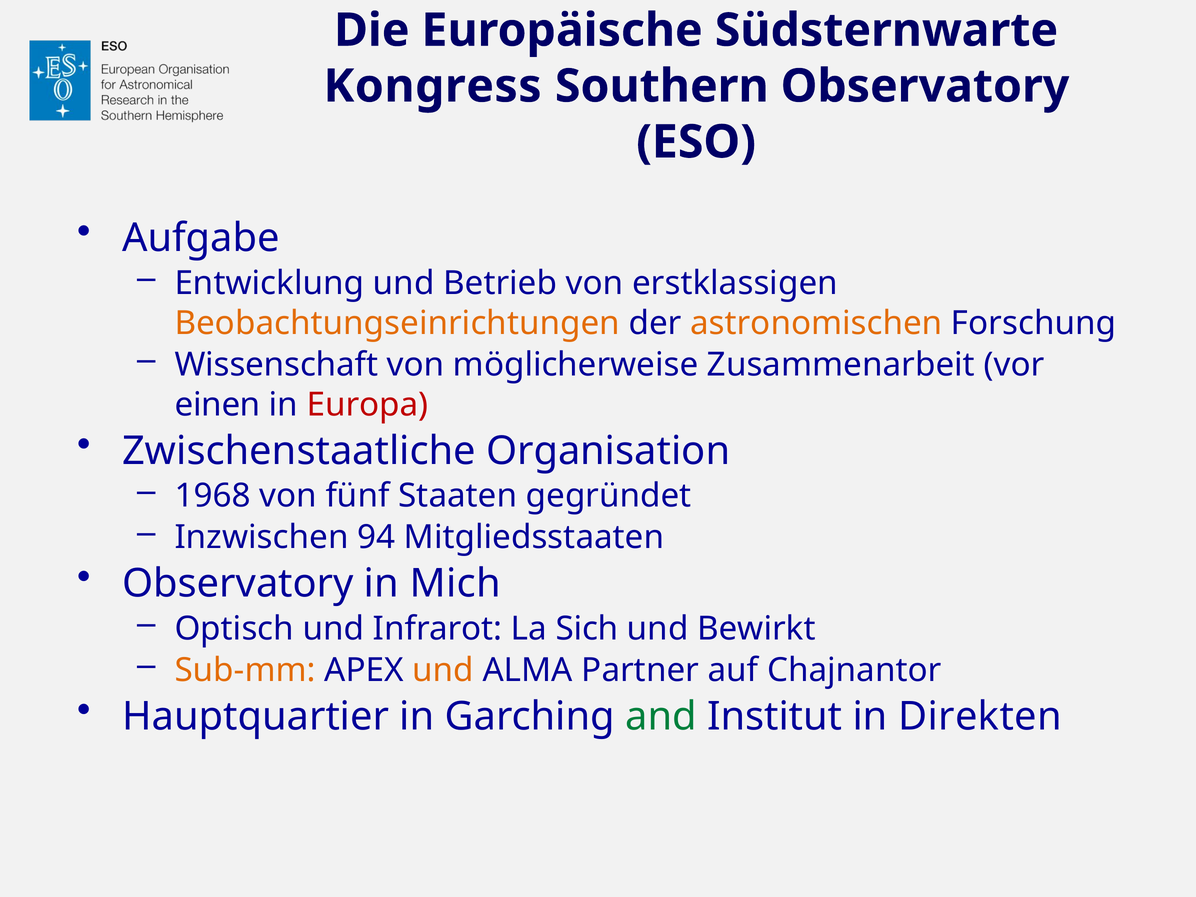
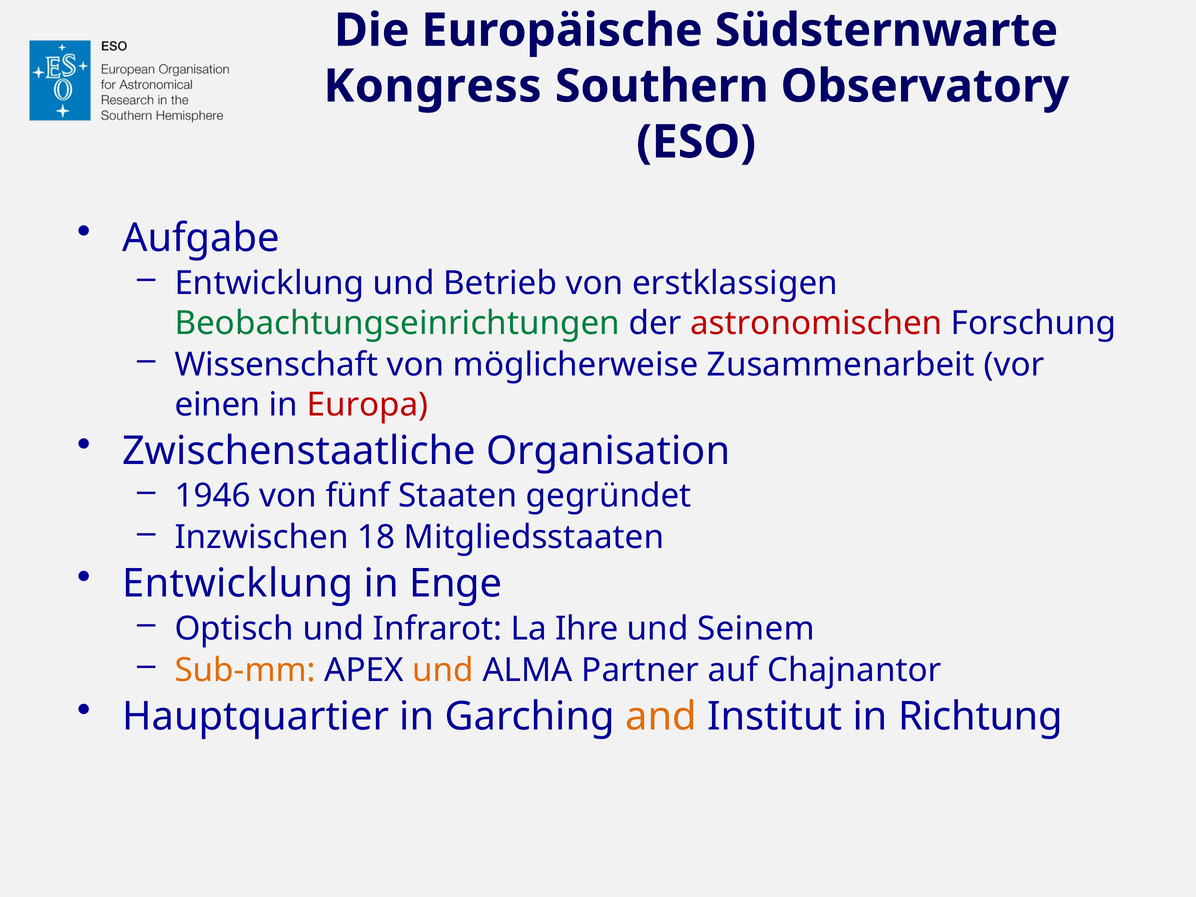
Beobachtungseinrichtungen colour: orange -> green
astronomischen colour: orange -> red
1968: 1968 -> 1946
94: 94 -> 18
Observatory at (238, 584): Observatory -> Entwicklung
Mich: Mich -> Enge
Sich: Sich -> Ihre
Bewirkt: Bewirkt -> Seinem
and colour: green -> orange
Direkten: Direkten -> Richtung
